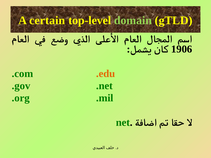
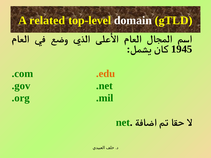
certain: certain -> related
domain colour: light green -> white
1906: 1906 -> 1945
